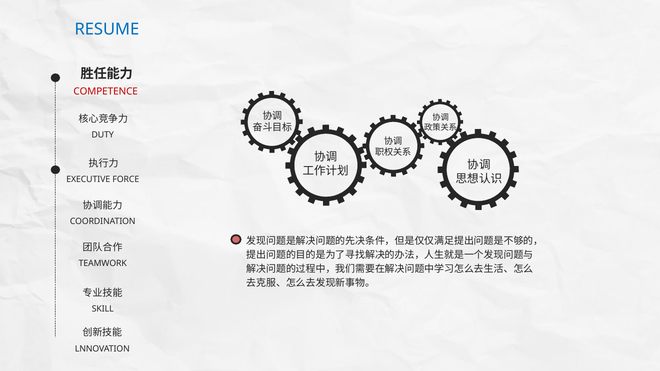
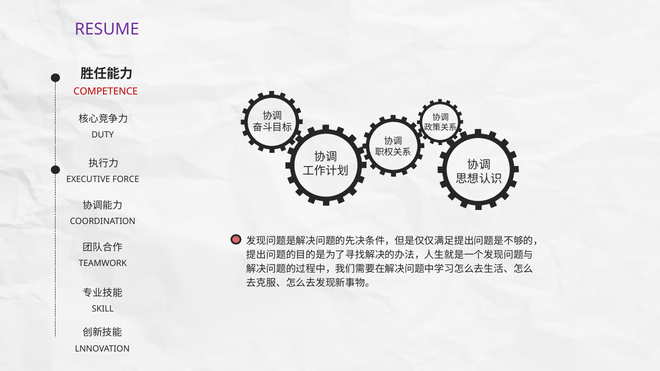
RESUME colour: blue -> purple
